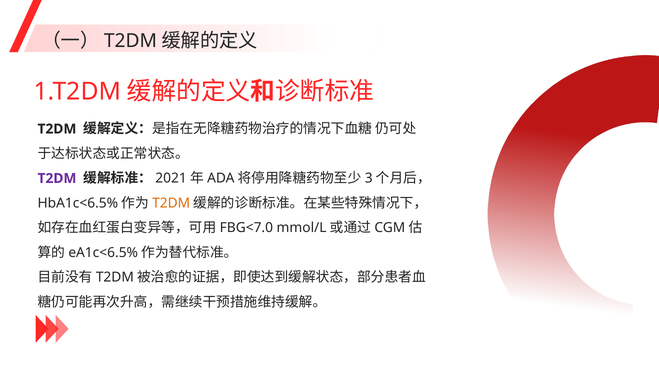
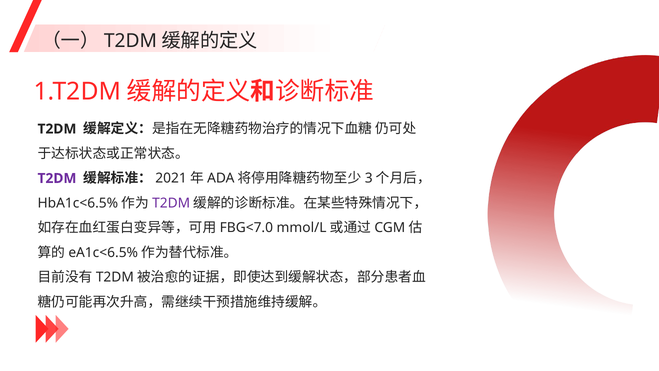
T2DM at (171, 203) colour: orange -> purple
